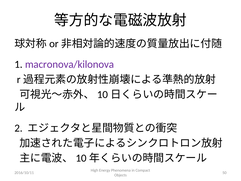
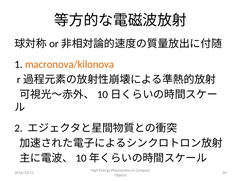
macronova/kilonova colour: purple -> orange
